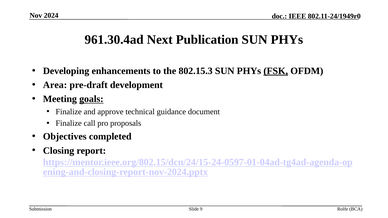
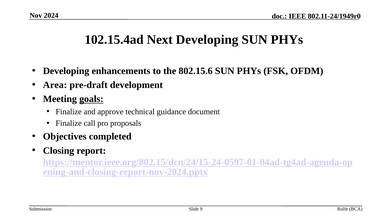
961.30.4ad: 961.30.4ad -> 102.15.4ad
Next Publication: Publication -> Developing
802.15.3: 802.15.3 -> 802.15.6
FSK underline: present -> none
